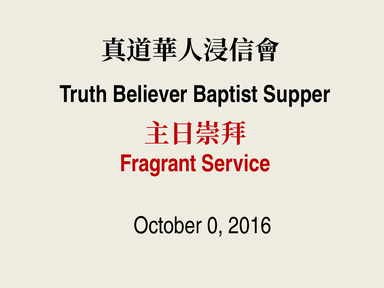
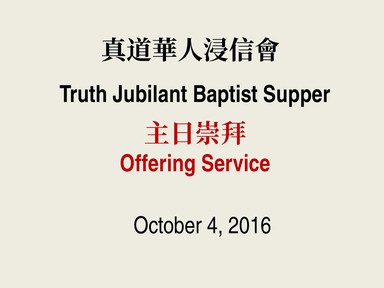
Believer: Believer -> Jubilant
Fragrant: Fragrant -> Offering
0: 0 -> 4
